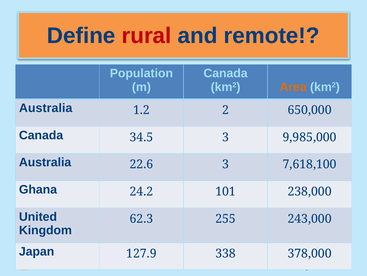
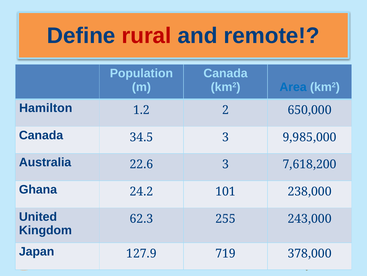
Area colour: orange -> blue
Australia at (46, 108): Australia -> Hamilton
7,618,100: 7,618,100 -> 7,618,200
338: 338 -> 719
